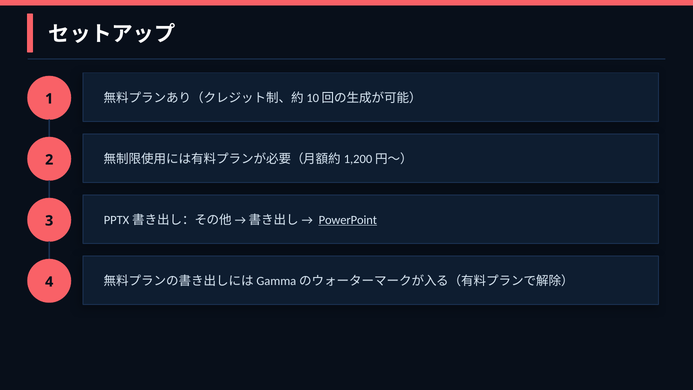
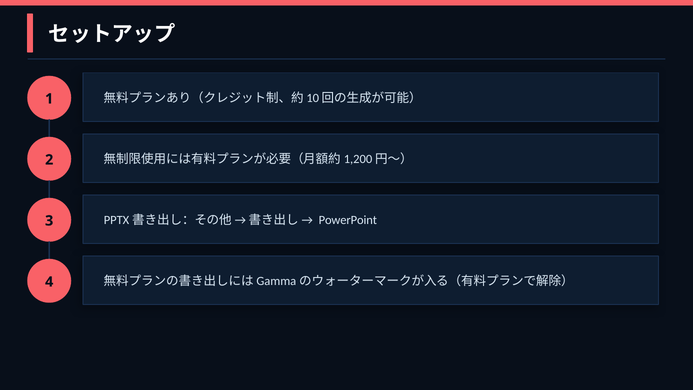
PowerPoint underline: present -> none
